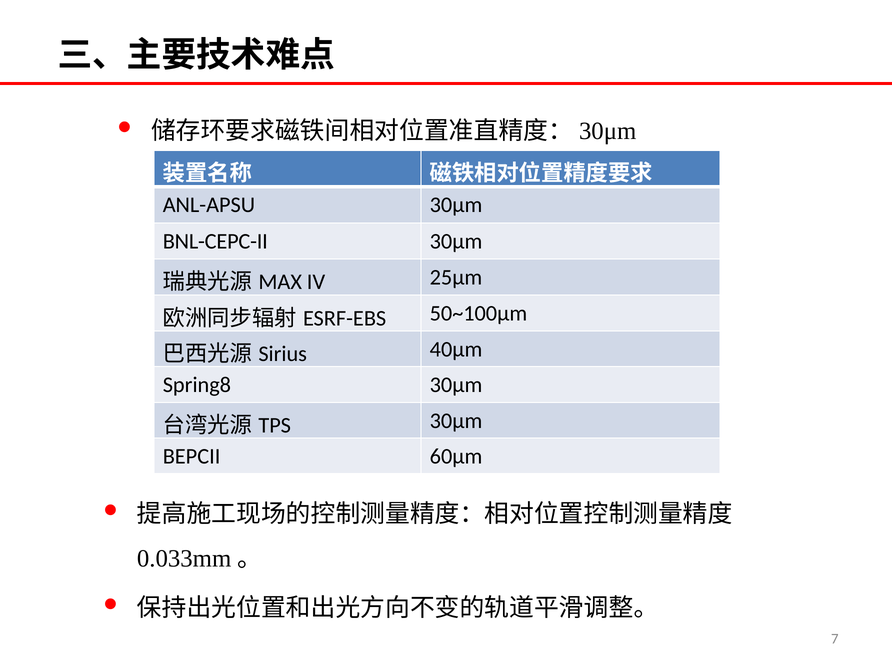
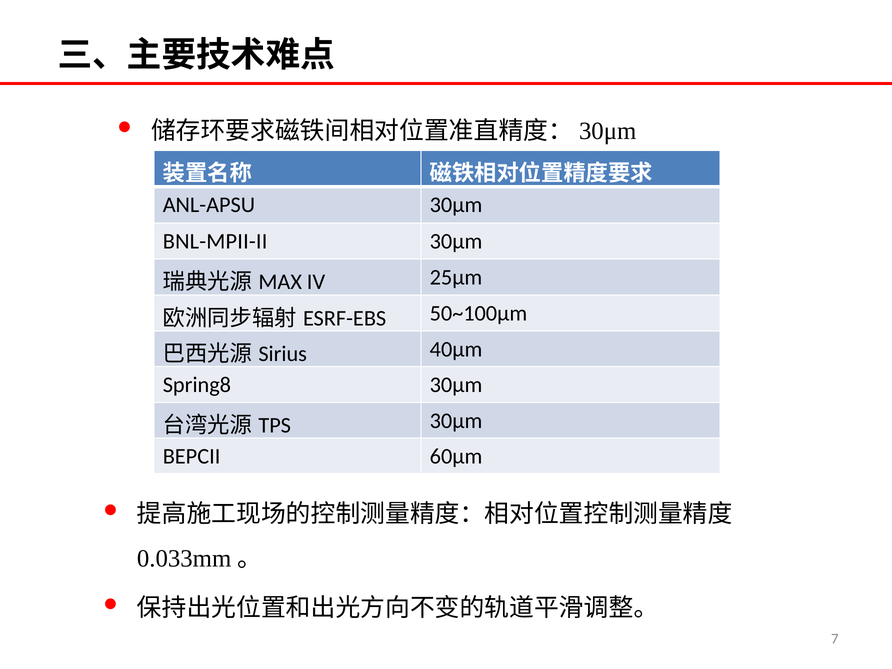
BNL-CEPC-II: BNL-CEPC-II -> BNL-MPII-II
